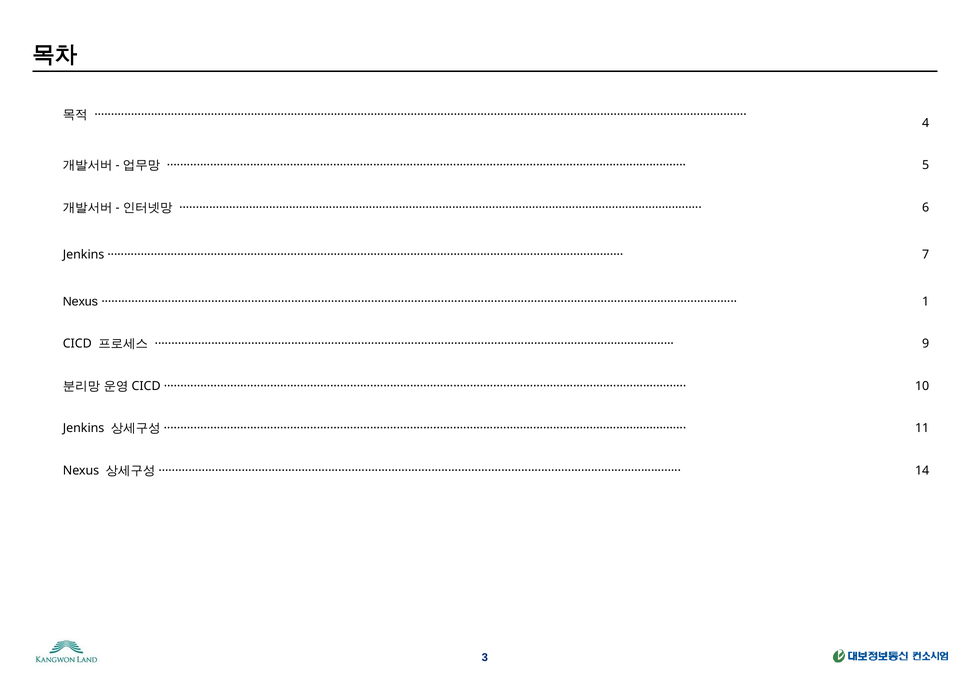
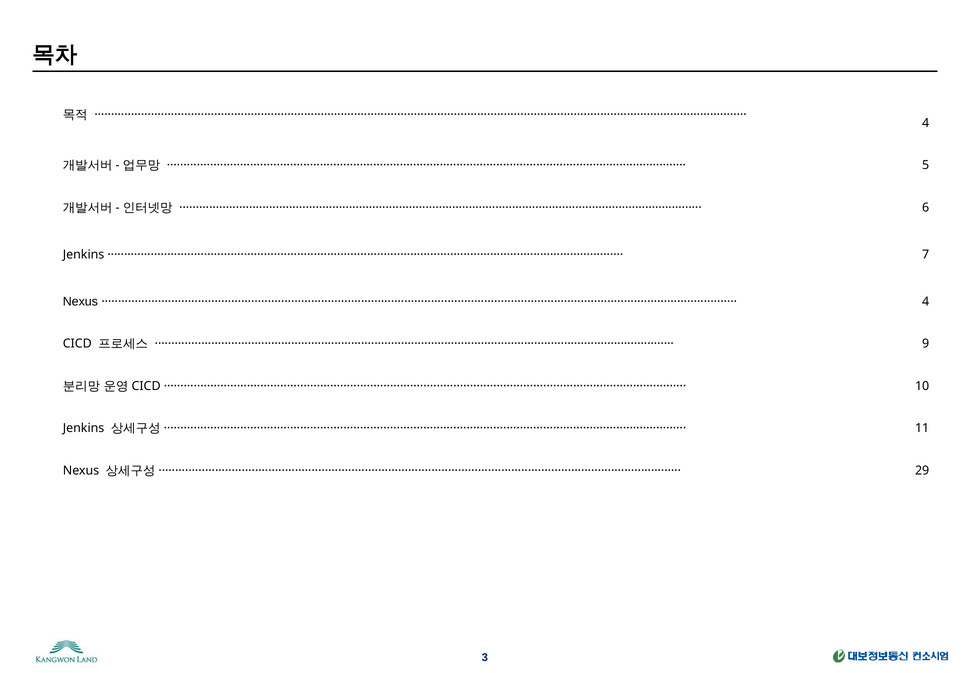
1 at (926, 302): 1 -> 4
14: 14 -> 29
